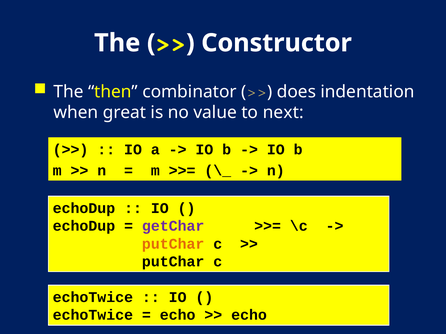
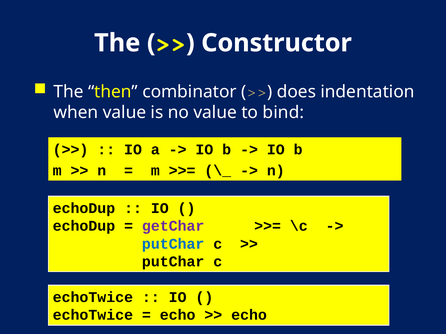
when great: great -> value
next: next -> bind
putChar at (173, 244) colour: orange -> blue
